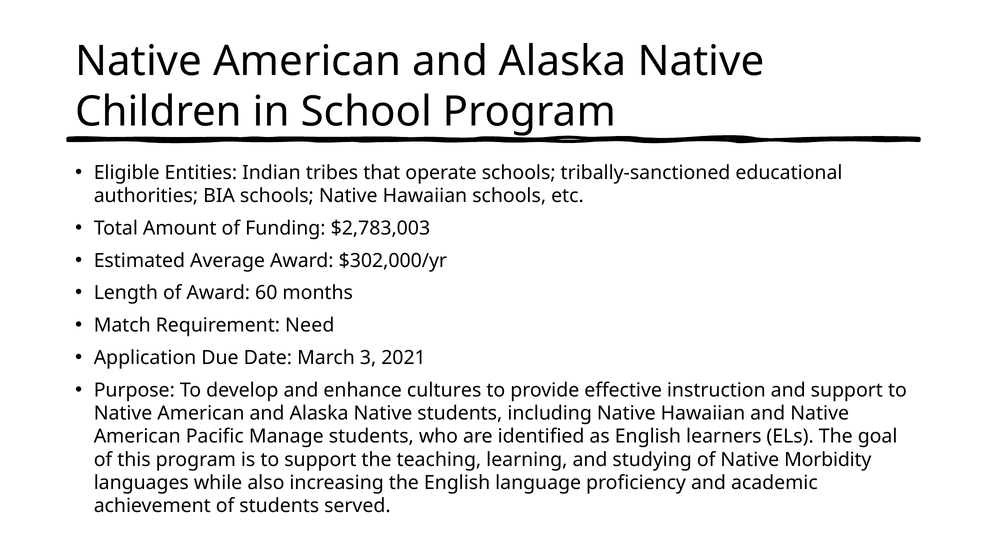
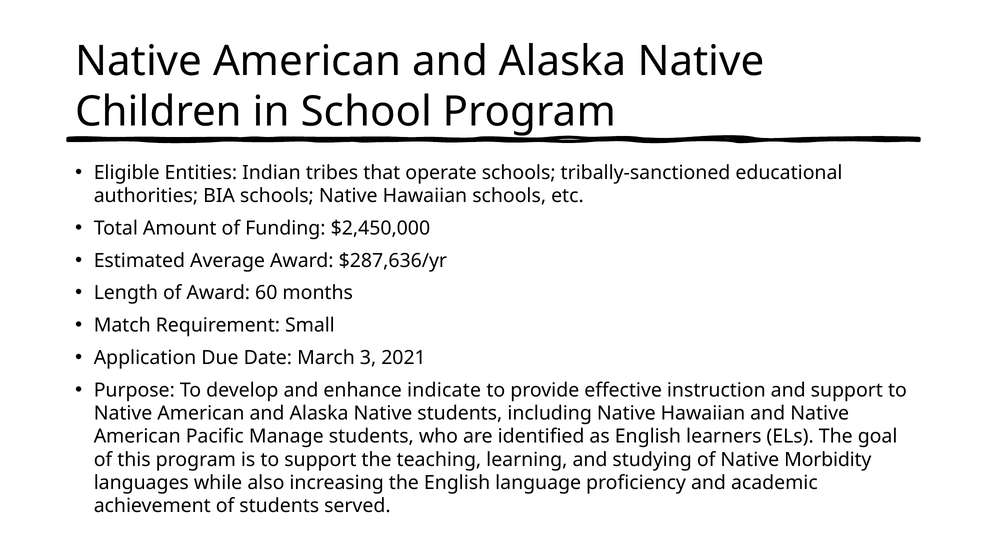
$2,783,003: $2,783,003 -> $2,450,000
$302,000/yr: $302,000/yr -> $287,636/yr
Need: Need -> Small
cultures: cultures -> indicate
